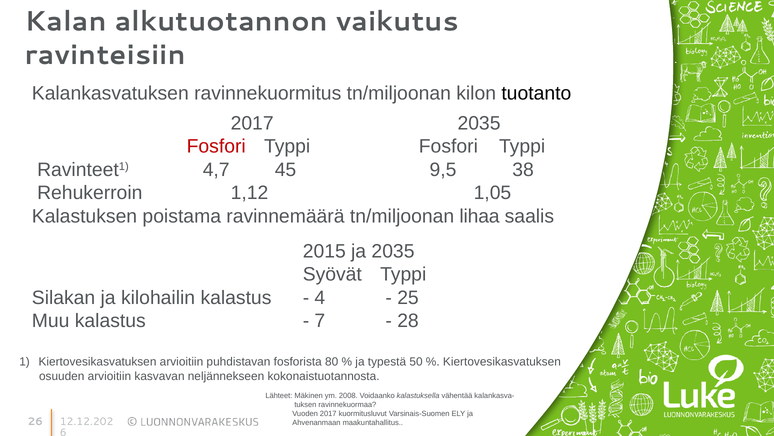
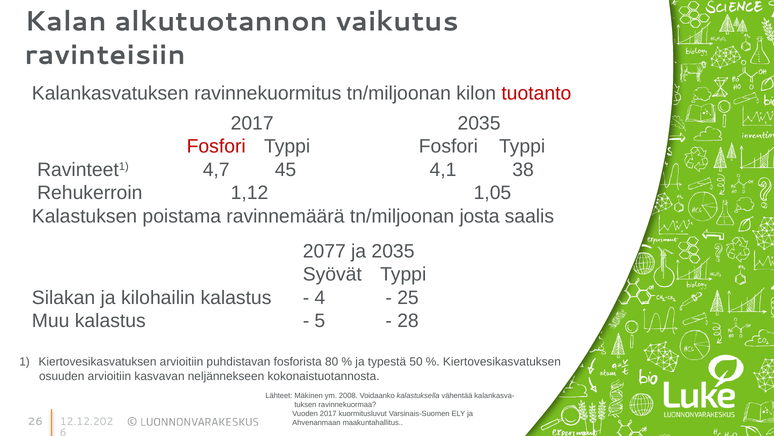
tuotanto colour: black -> red
9,5: 9,5 -> 4,1
lihaa: lihaa -> josta
2015: 2015 -> 2077
7: 7 -> 5
